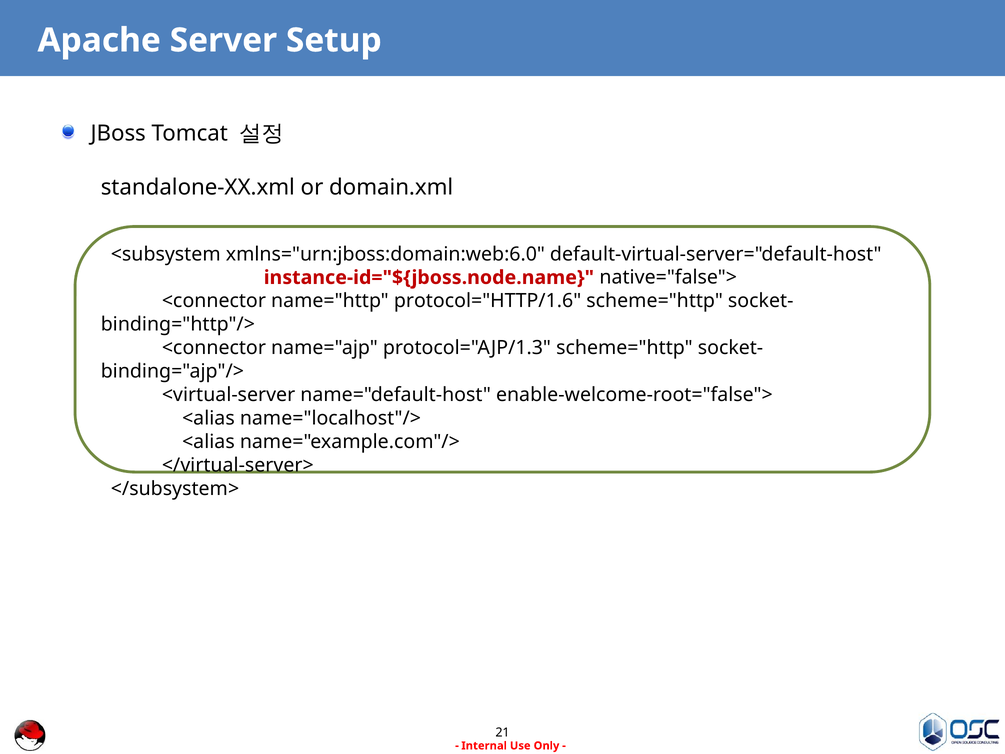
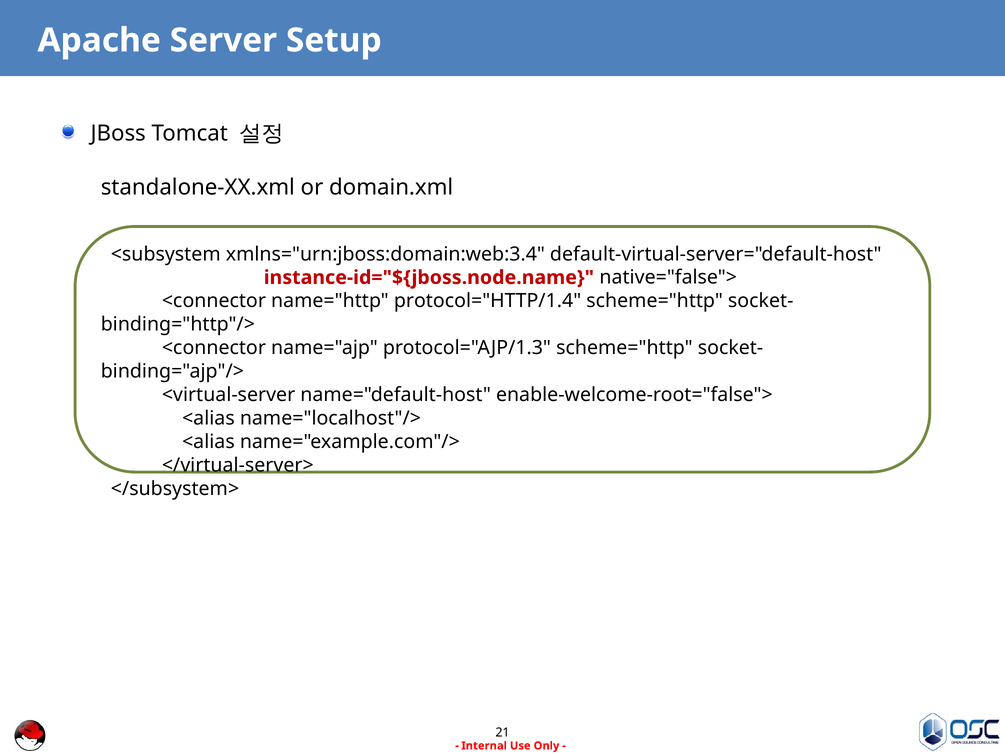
xmlns="urn:jboss:domain:web:6.0: xmlns="urn:jboss:domain:web:6.0 -> xmlns="urn:jboss:domain:web:3.4
protocol="HTTP/1.6: protocol="HTTP/1.6 -> protocol="HTTP/1.4
